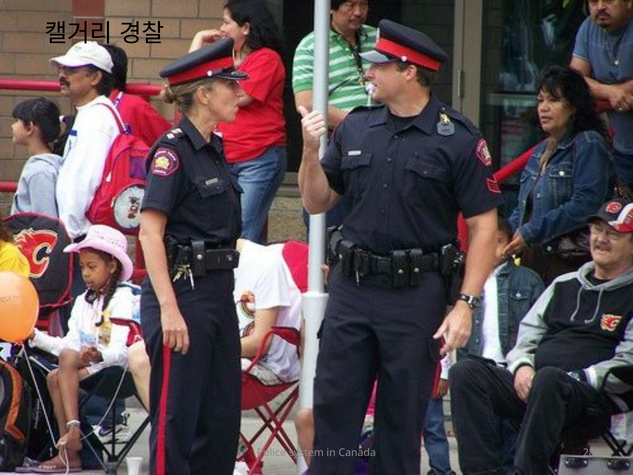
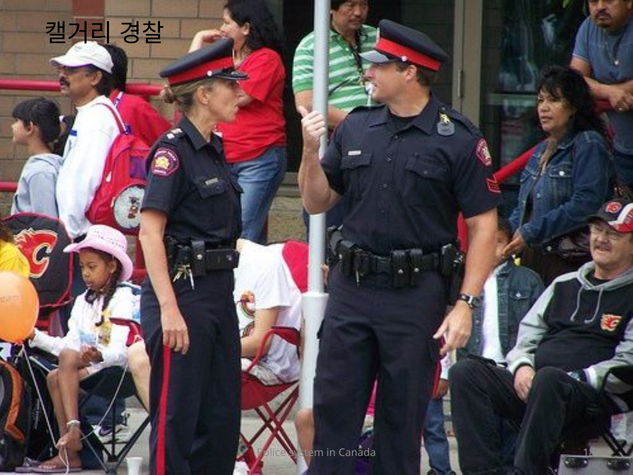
28: 28 -> 18
